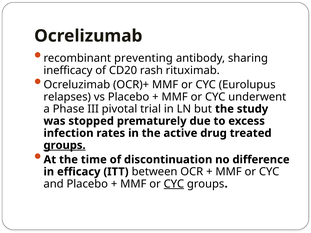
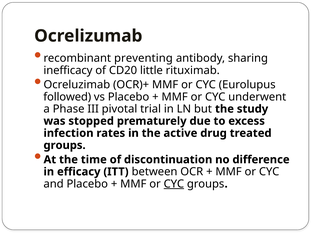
rash: rash -> little
relapses: relapses -> followed
groups at (65, 145) underline: present -> none
